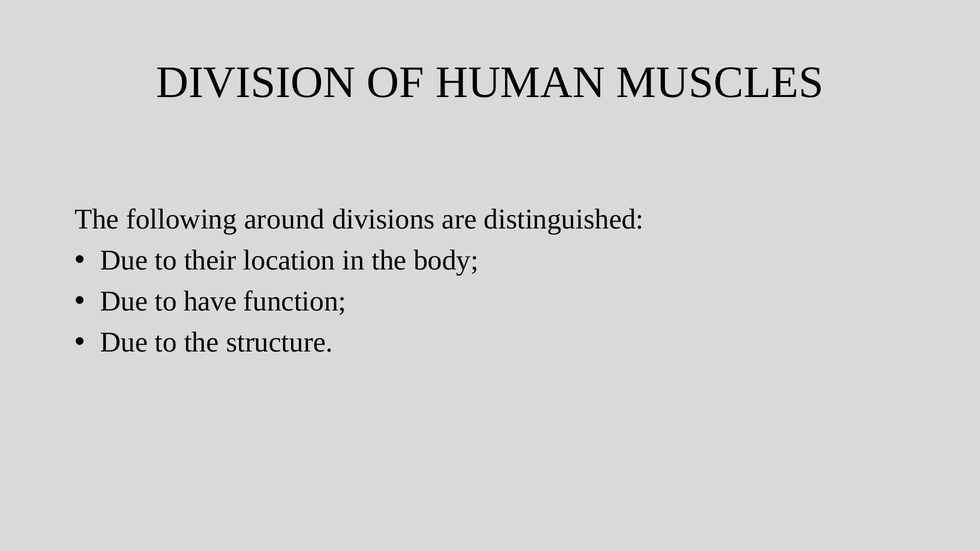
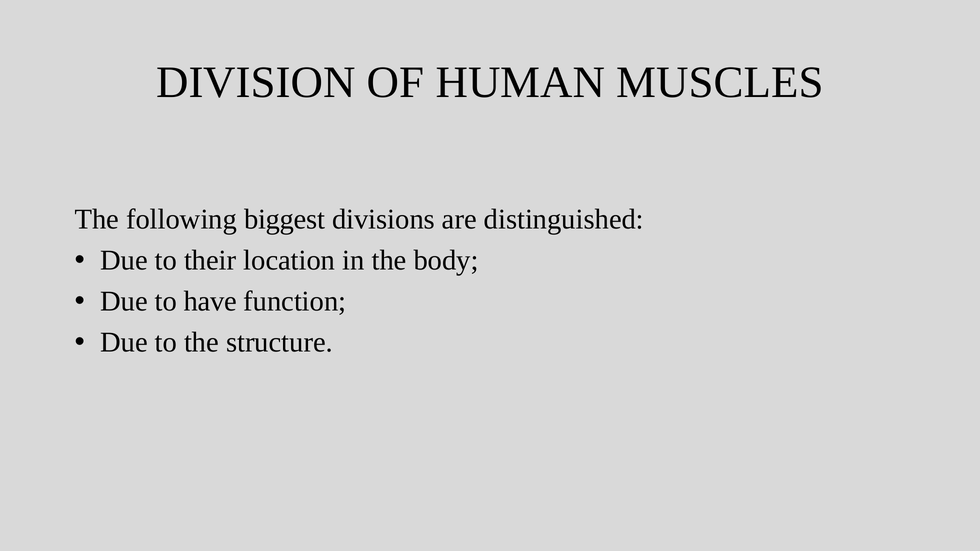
around: around -> biggest
